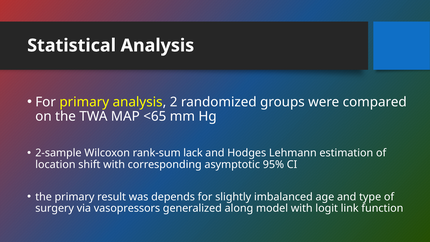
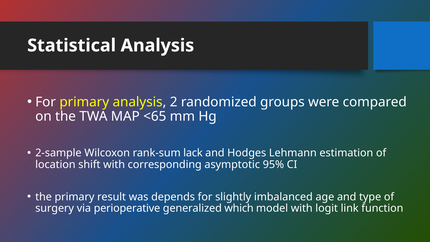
vasopressors: vasopressors -> perioperative
along: along -> which
